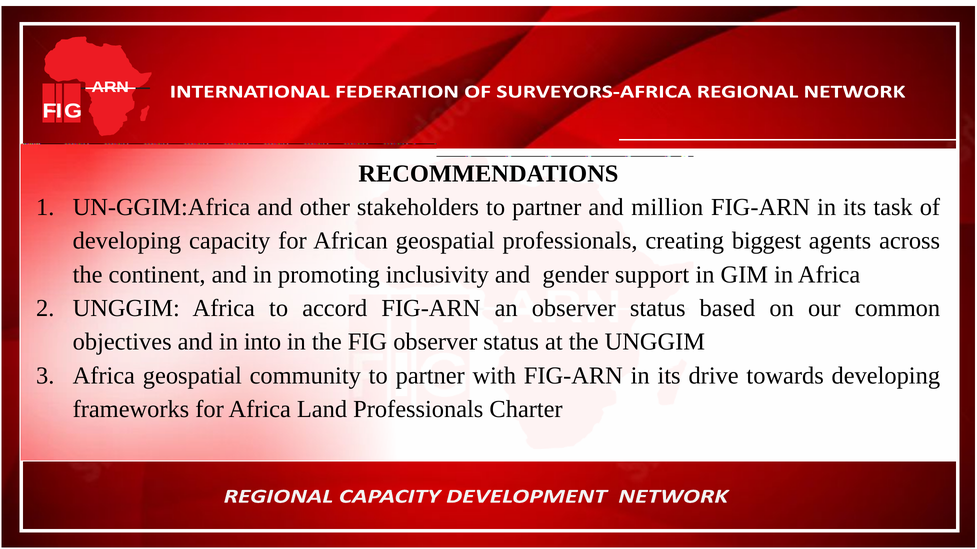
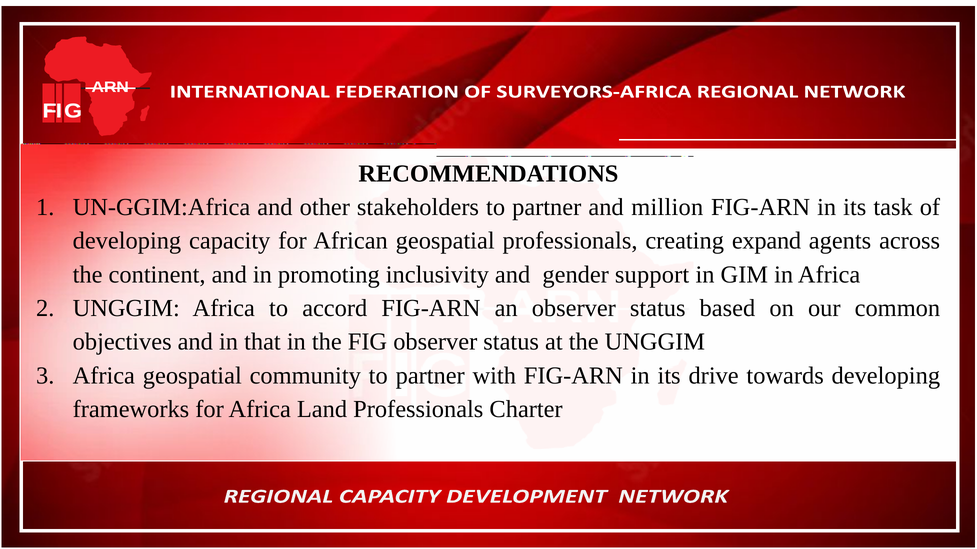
biggest: biggest -> expand
into: into -> that
